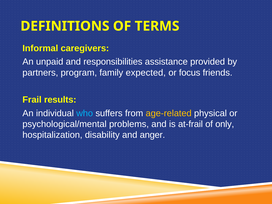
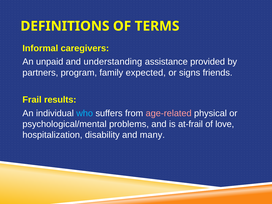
responsibilities: responsibilities -> understanding
focus: focus -> signs
age-related colour: yellow -> pink
only: only -> love
anger: anger -> many
